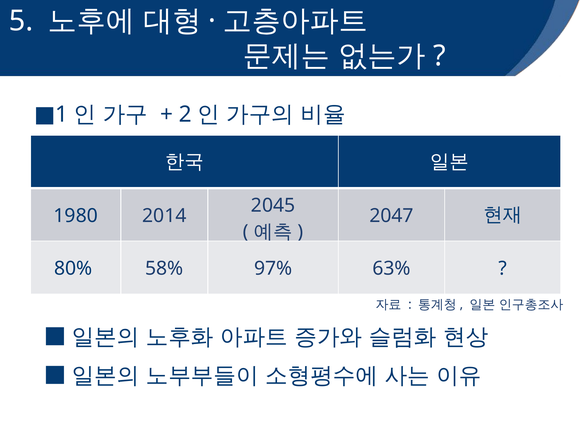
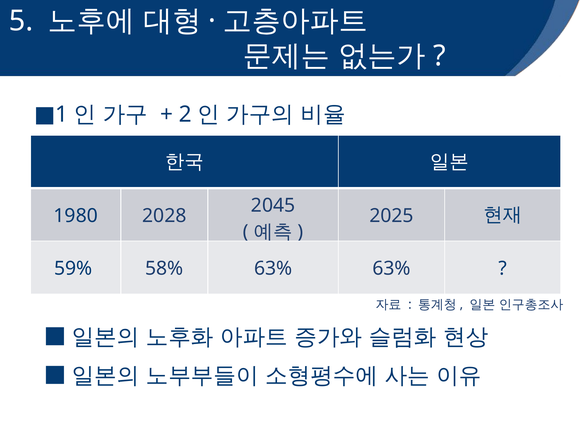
2014: 2014 -> 2028
2047: 2047 -> 2025
80%: 80% -> 59%
58% 97%: 97% -> 63%
